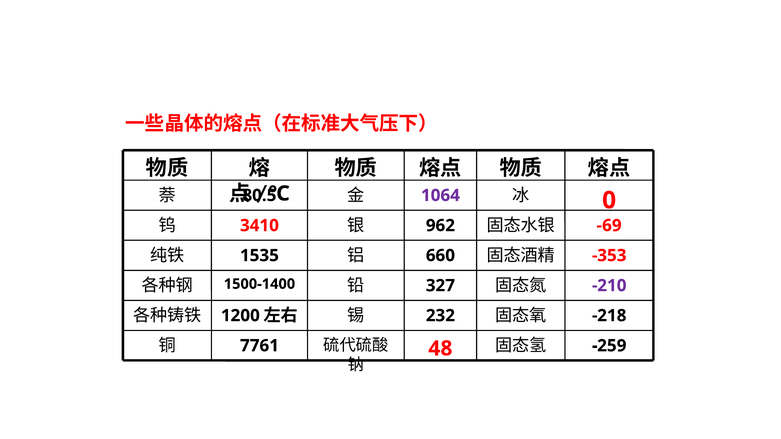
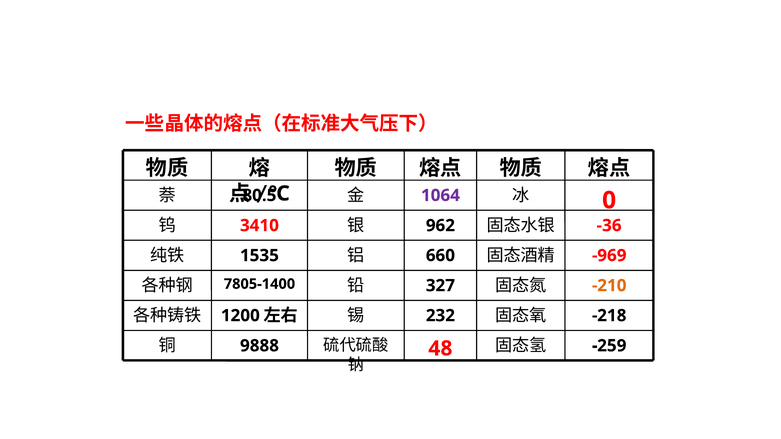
-69: -69 -> -36
-353: -353 -> -969
1500-1400: 1500-1400 -> 7805-1400
-210 colour: purple -> orange
7761: 7761 -> 9888
